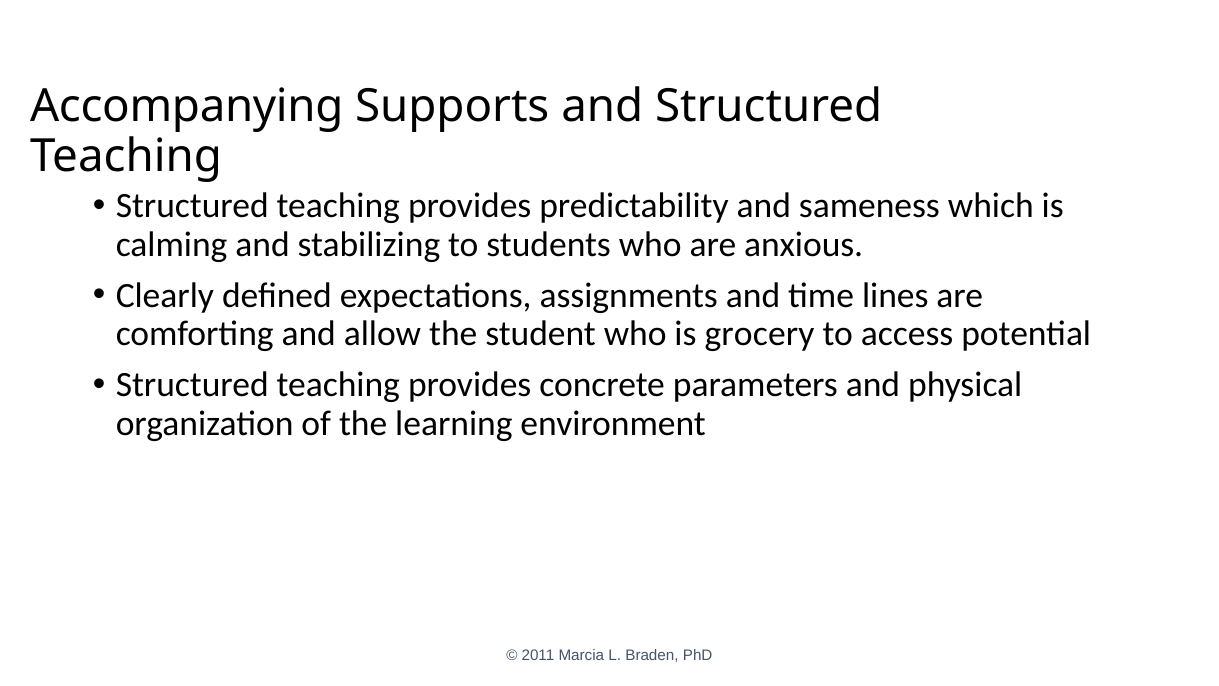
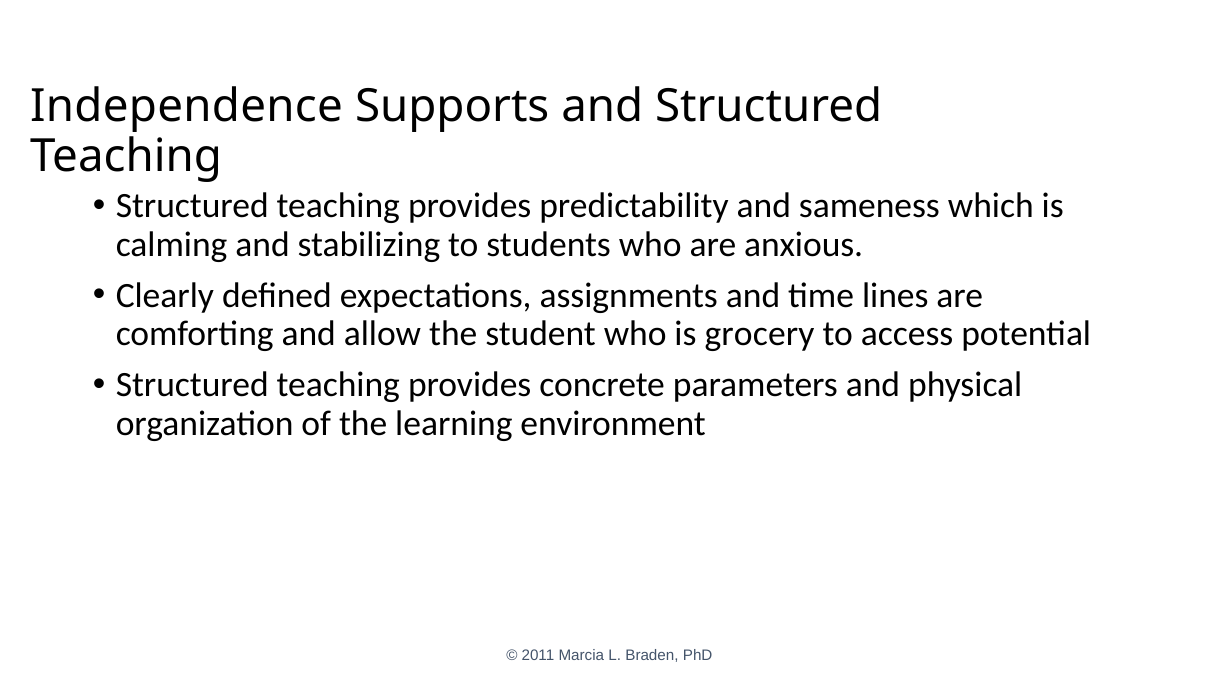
Accompanying: Accompanying -> Independence
